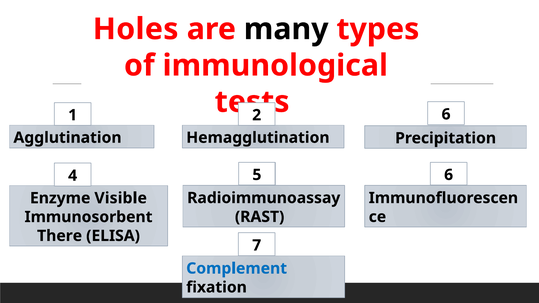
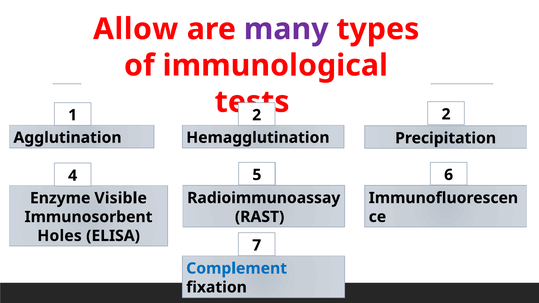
Holes: Holes -> Allow
many colour: black -> purple
6 at (446, 114): 6 -> 2
There: There -> Holes
